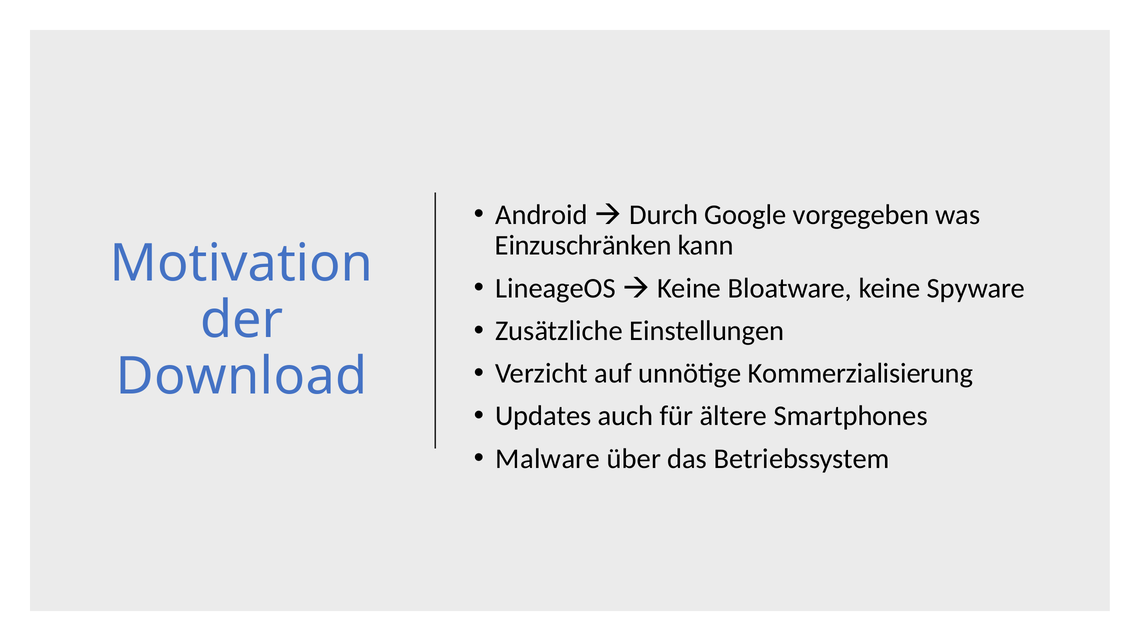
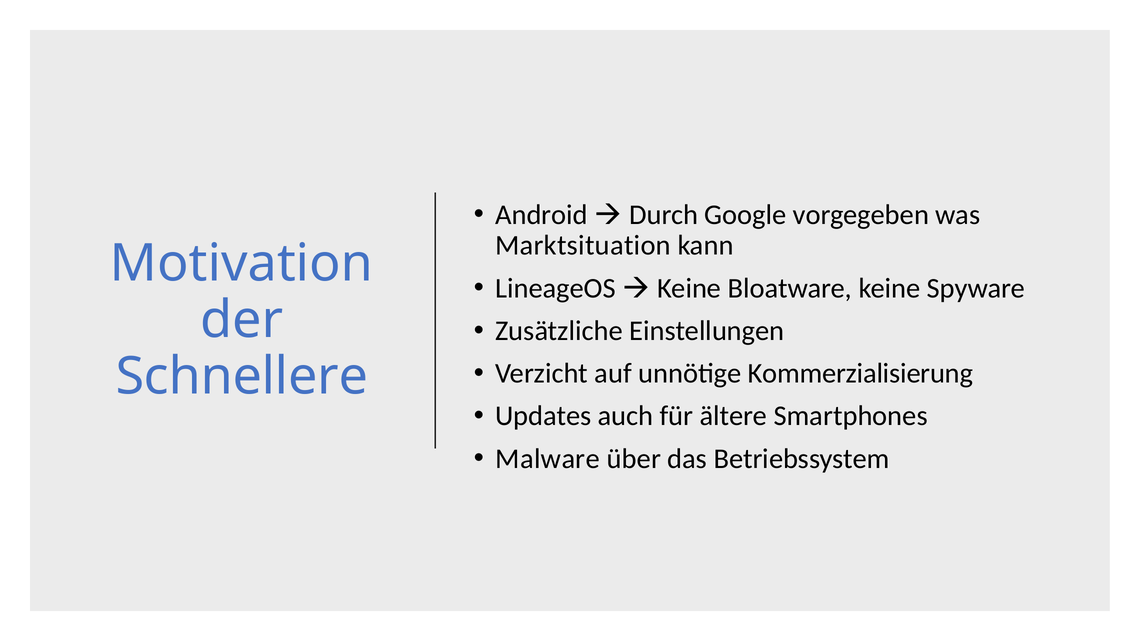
Einzuschränken: Einzuschränken -> Marktsituation
Download: Download -> Schnellere
